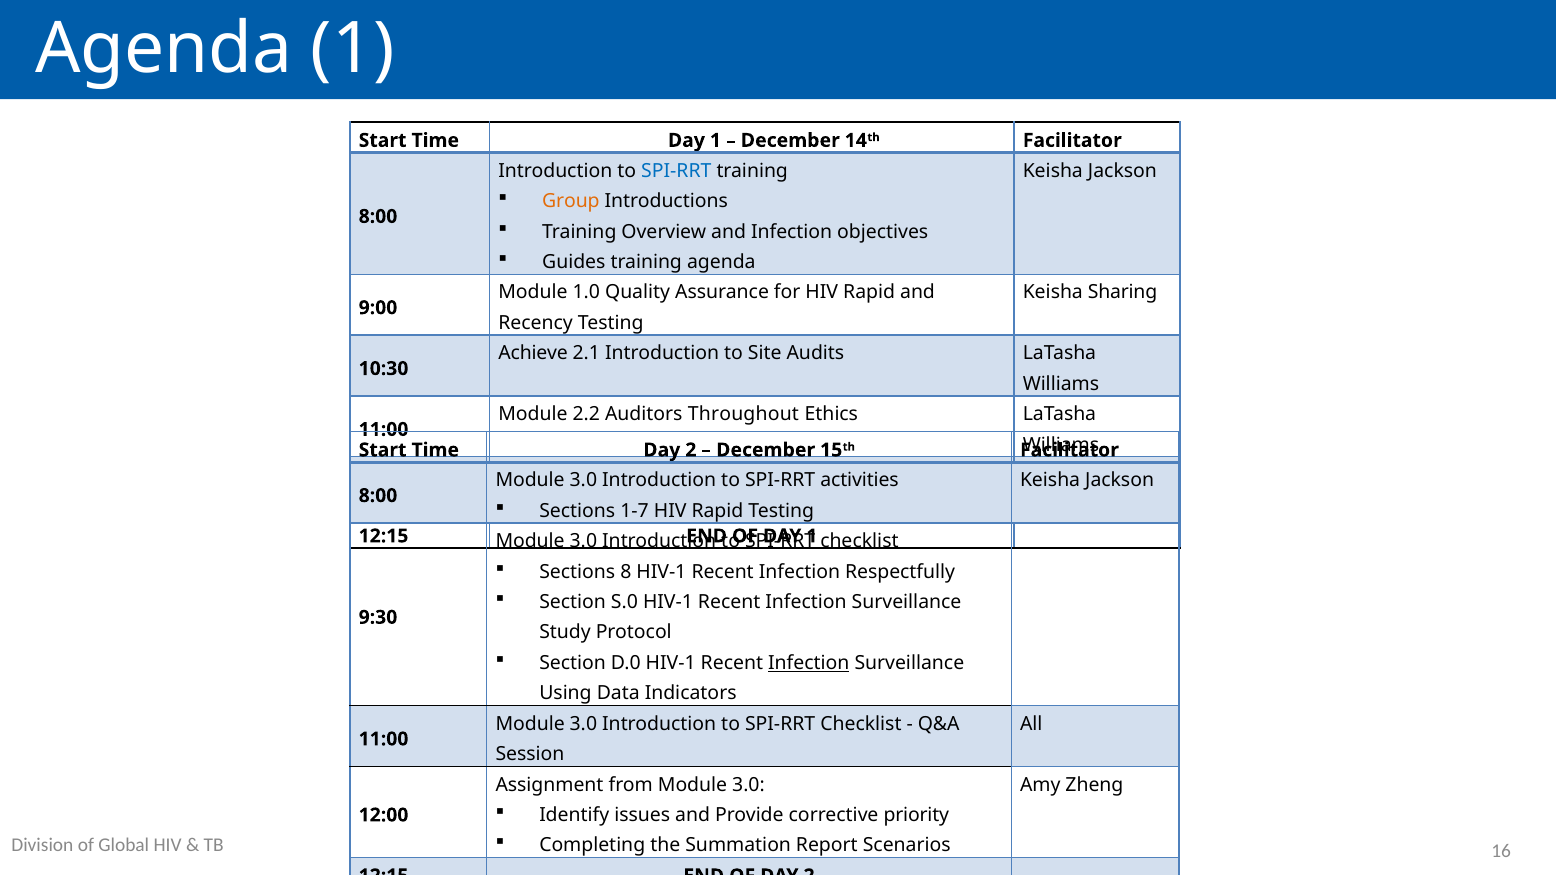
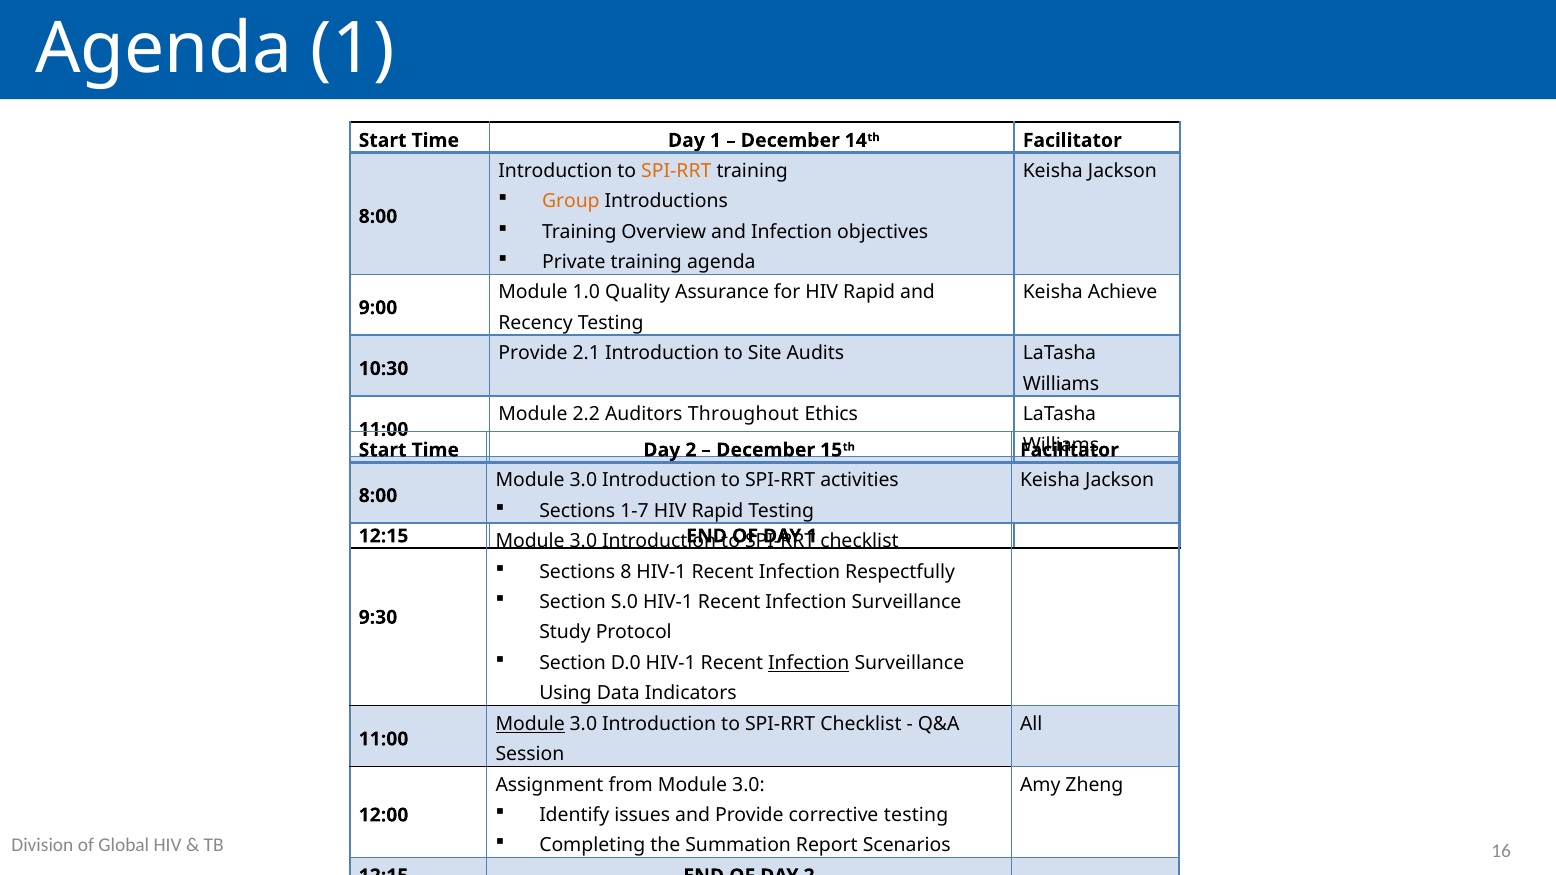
SPI-RRT at (676, 171) colour: blue -> orange
Guides: Guides -> Private
Sharing: Sharing -> Achieve
Achieve at (533, 354): Achieve -> Provide
Module at (530, 724) underline: none -> present
corrective priority: priority -> testing
